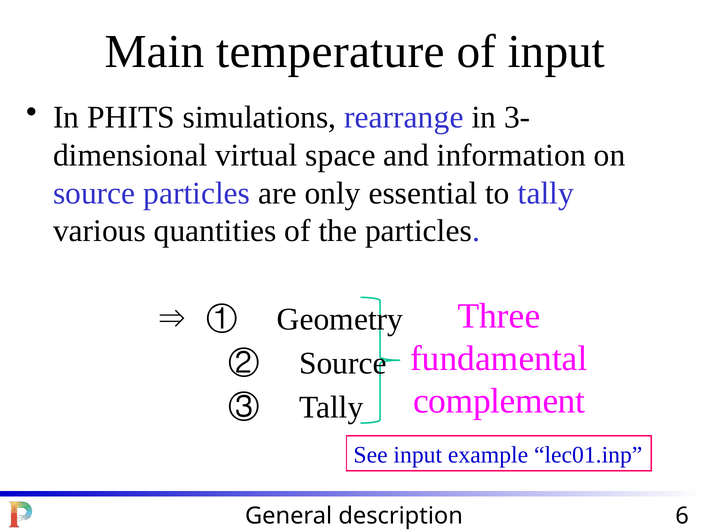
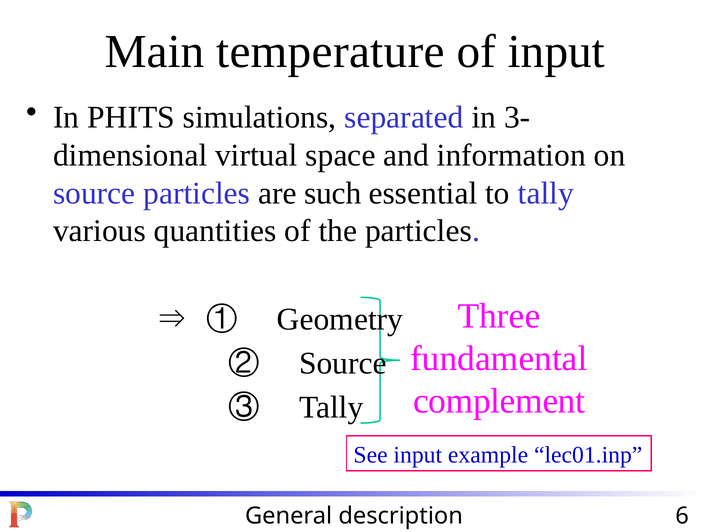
rearrange: rearrange -> separated
only: only -> such
